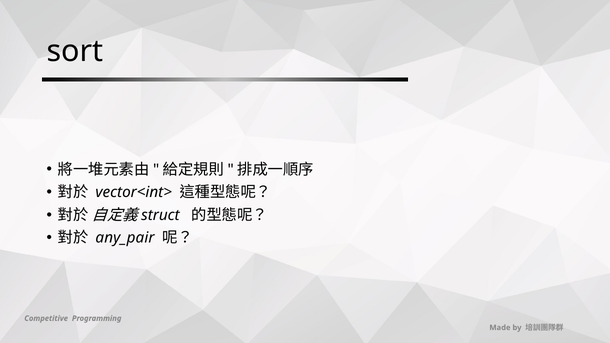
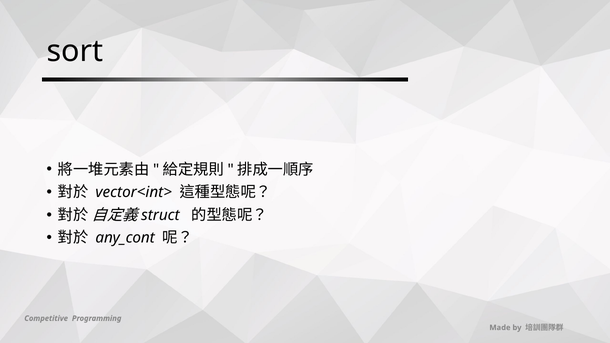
any_pair: any_pair -> any_cont
